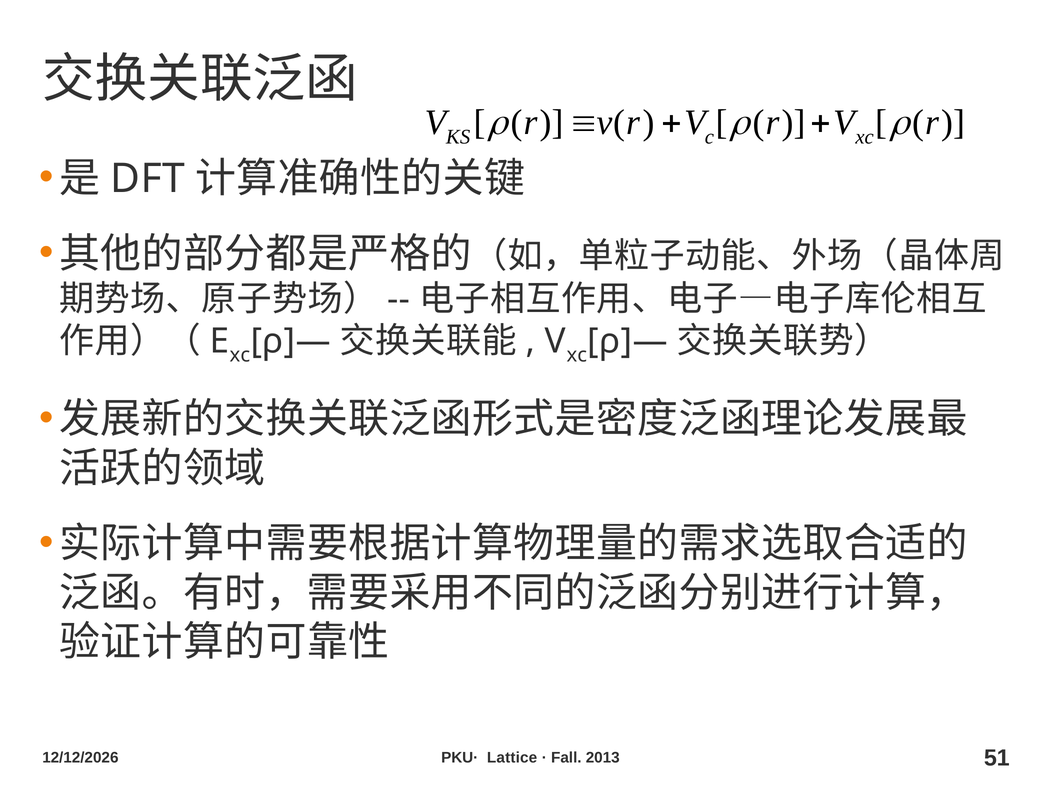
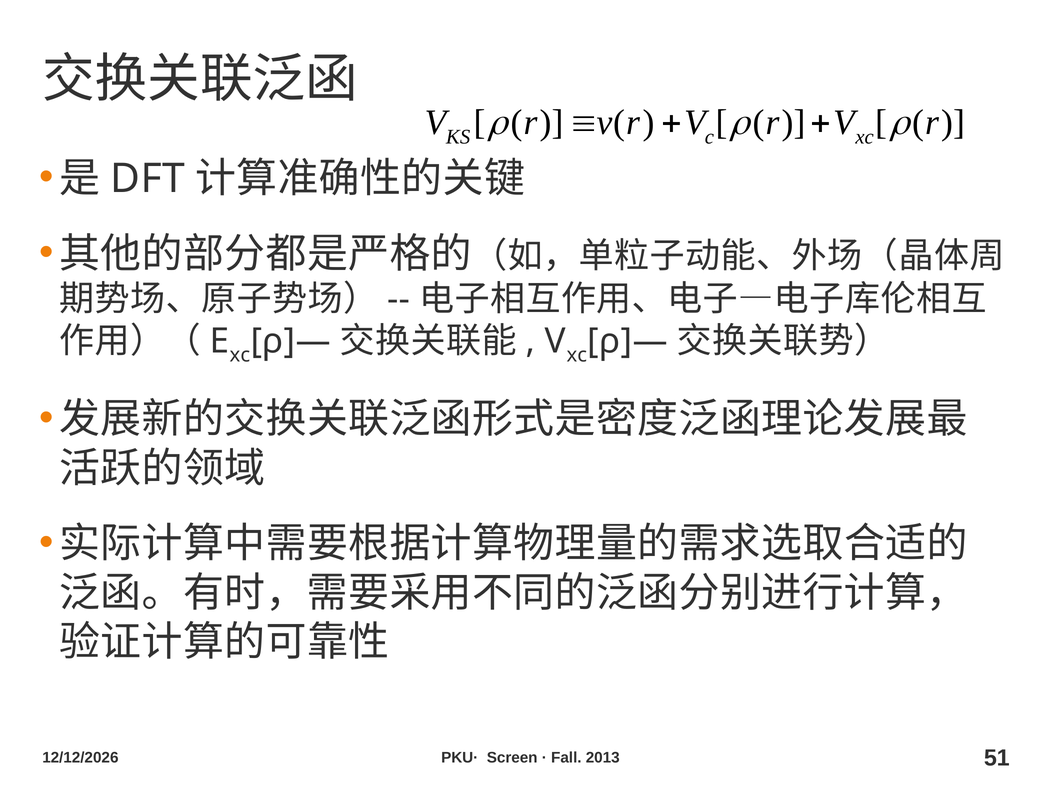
Lattice: Lattice -> Screen
